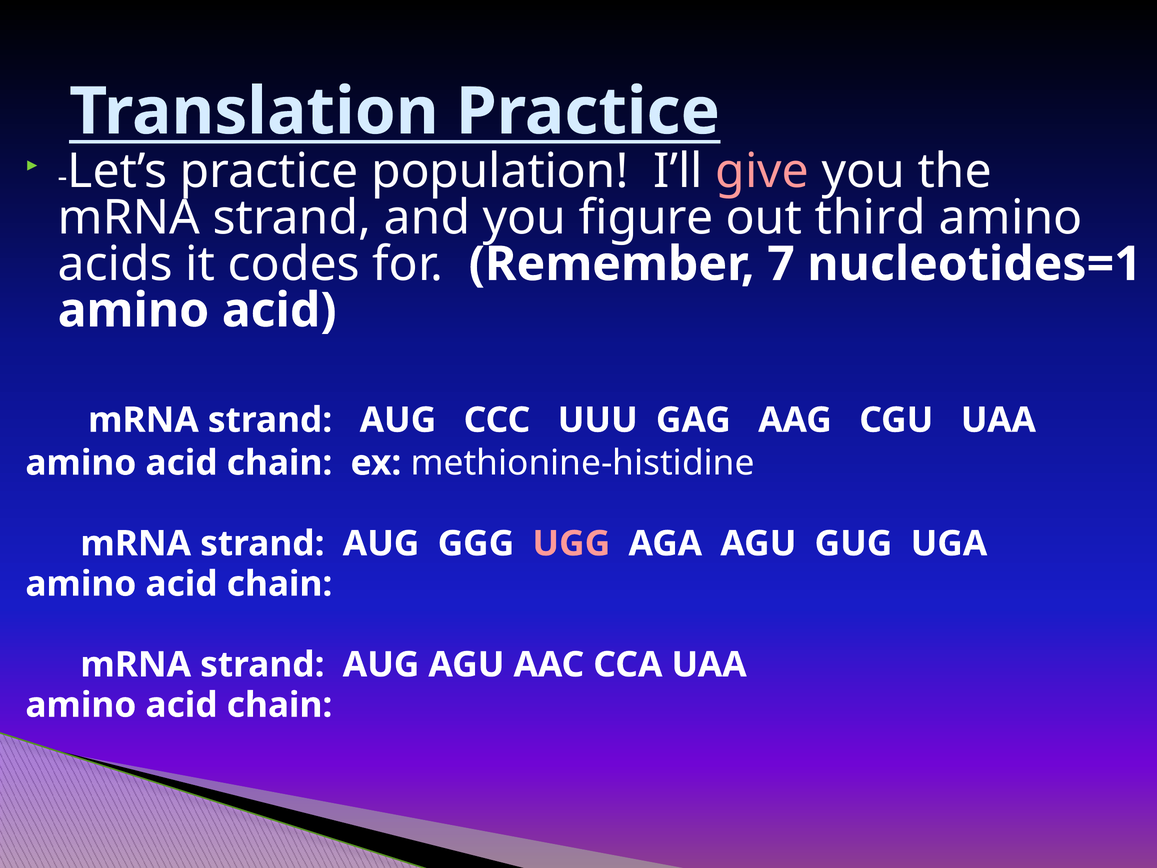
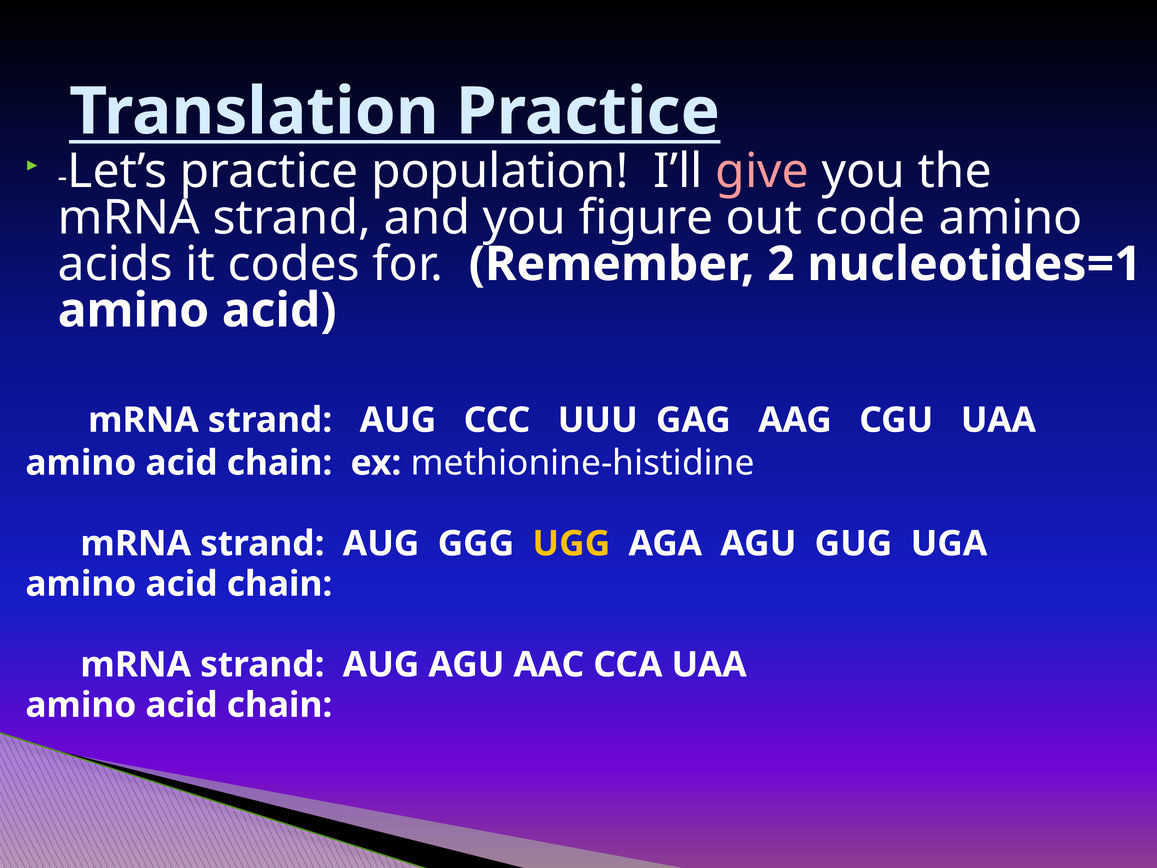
third: third -> code
7: 7 -> 2
UGG colour: pink -> yellow
